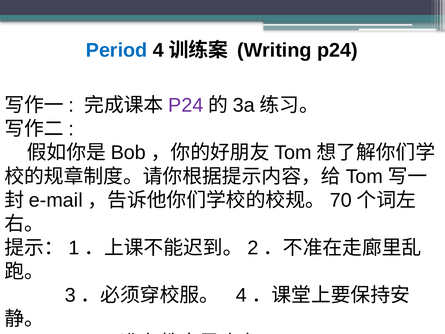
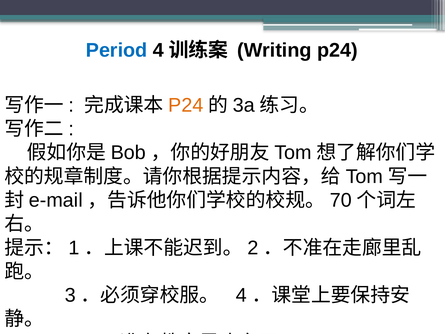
P24 at (186, 105) colour: purple -> orange
